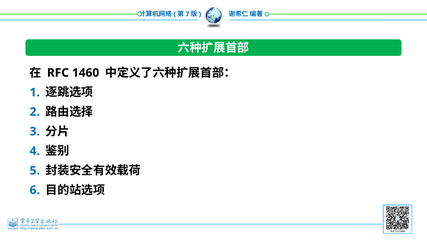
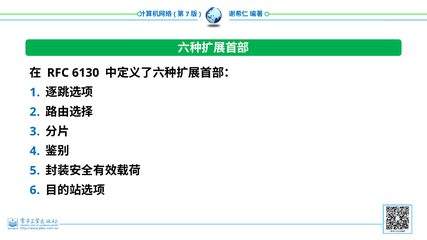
1460: 1460 -> 6130
